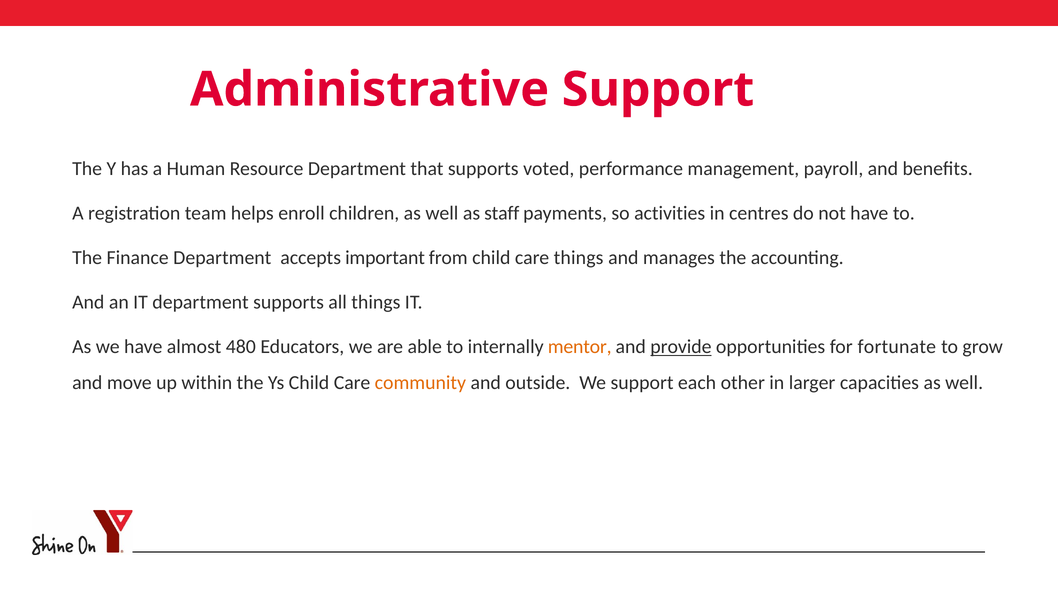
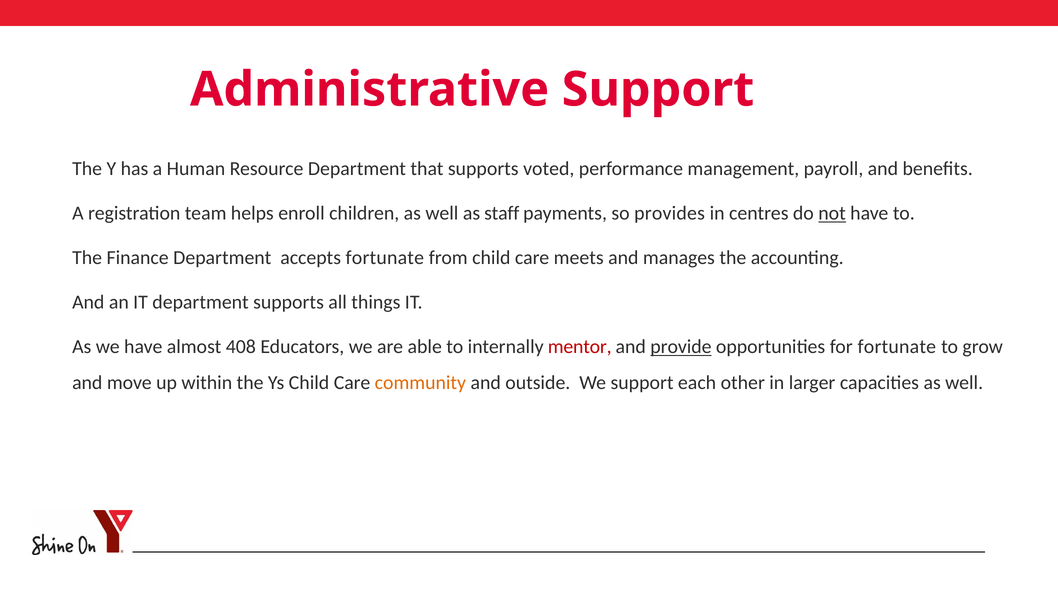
activities: activities -> provides
not underline: none -> present
accepts important: important -> fortunate
care things: things -> meets
480: 480 -> 408
mentor colour: orange -> red
